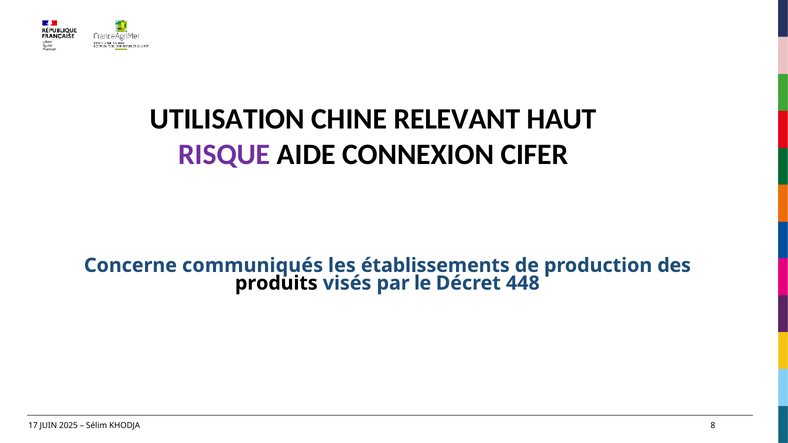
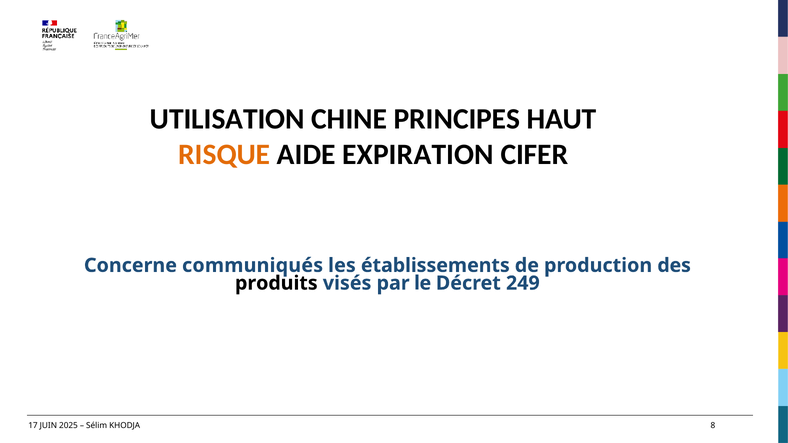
RELEVANT: RELEVANT -> PRINCIPES
RISQUE colour: purple -> orange
CONNEXION: CONNEXION -> EXPIRATION
448: 448 -> 249
